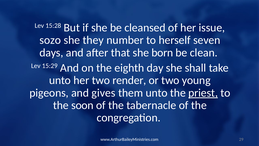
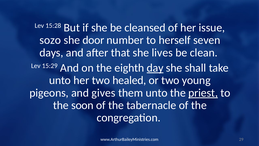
they: they -> door
born: born -> lives
day underline: none -> present
render: render -> healed
